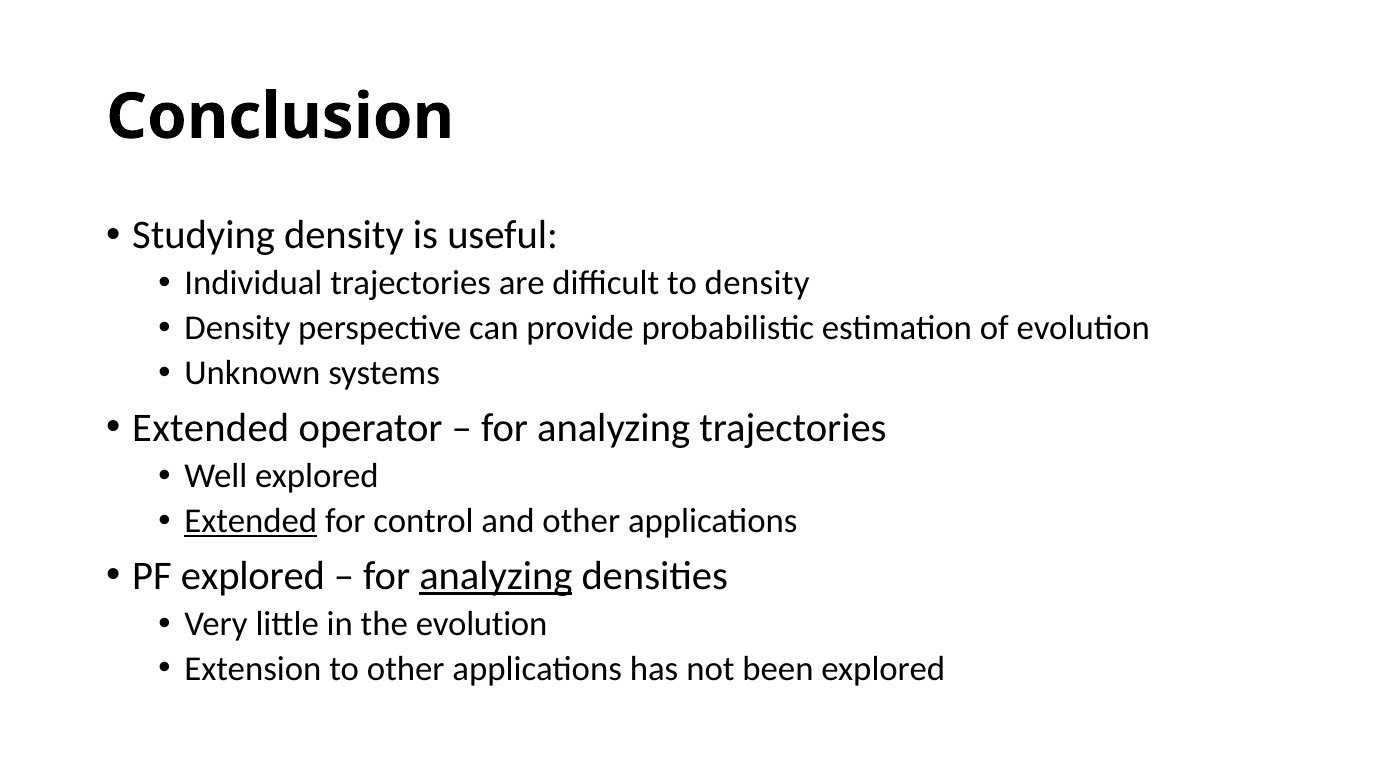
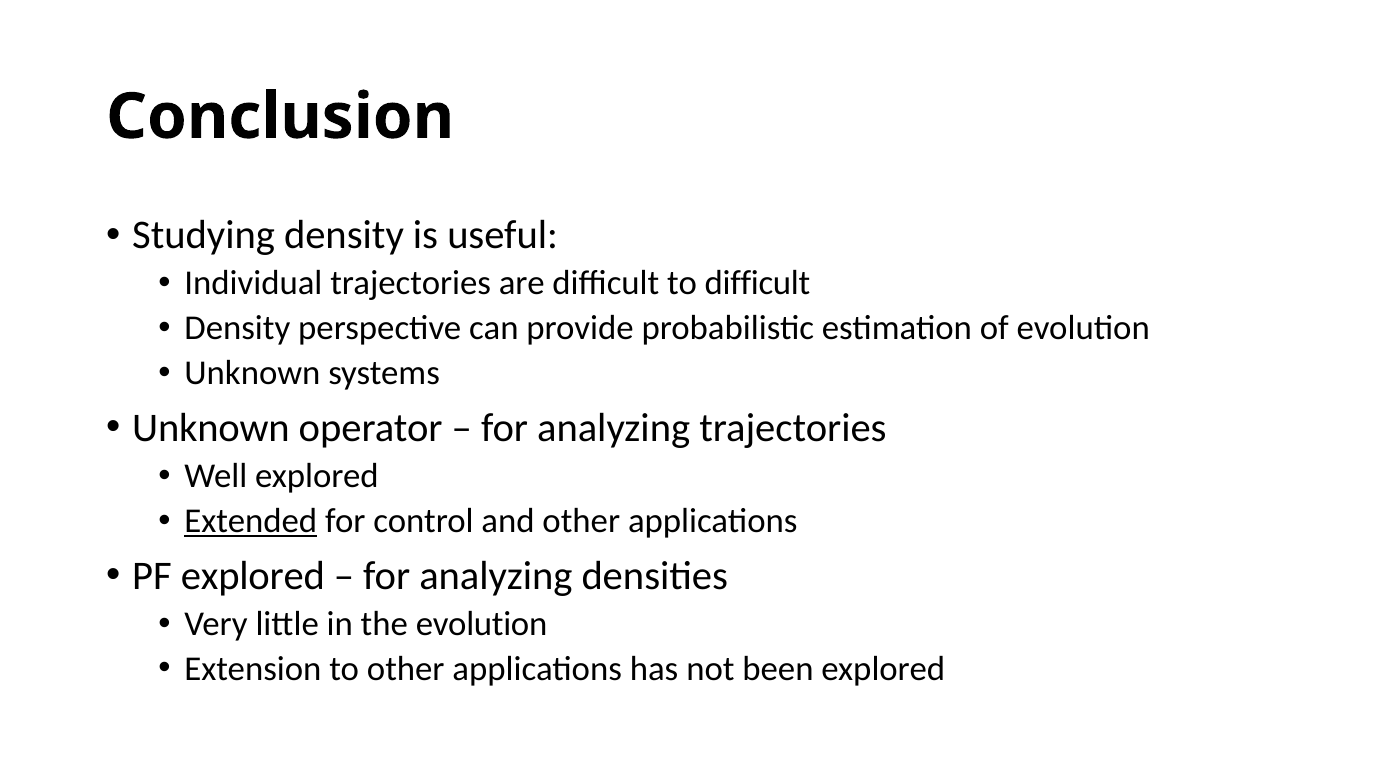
to density: density -> difficult
Extended at (211, 428): Extended -> Unknown
analyzing at (496, 576) underline: present -> none
